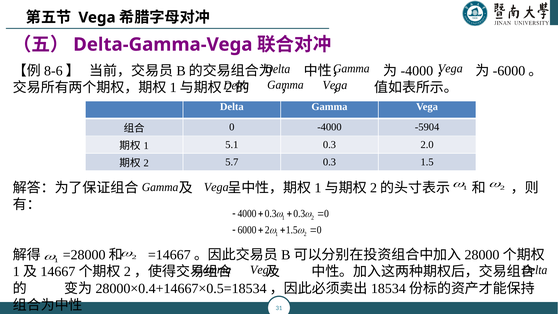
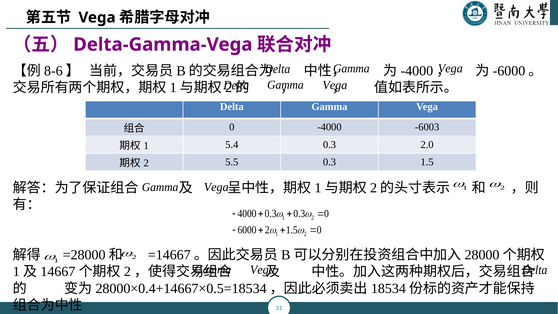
-5904: -5904 -> -6003
5.1: 5.1 -> 5.4
5.7: 5.7 -> 5.5
